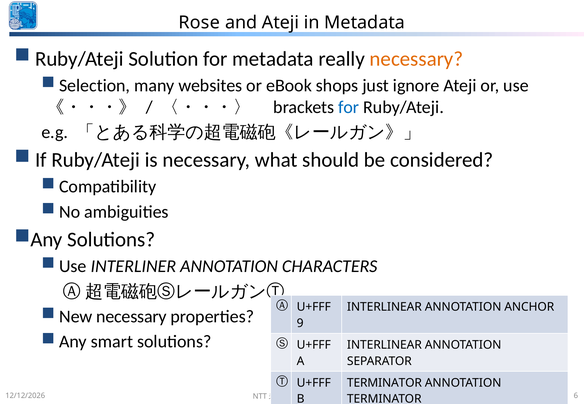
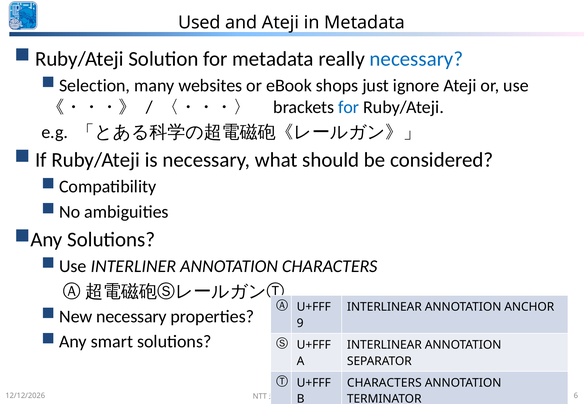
Rose: Rose -> Used
necessary at (416, 59) colour: orange -> blue
TERMINATOR at (384, 383): TERMINATOR -> CHARACTERS
